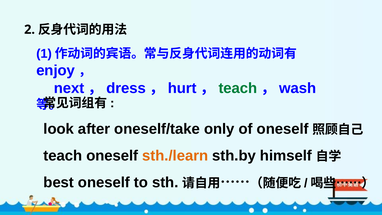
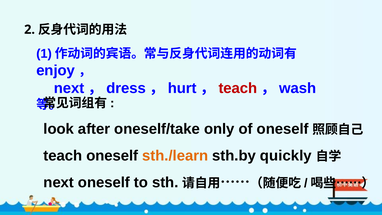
teach at (238, 88) colour: green -> red
himself: himself -> quickly
best at (59, 182): best -> next
